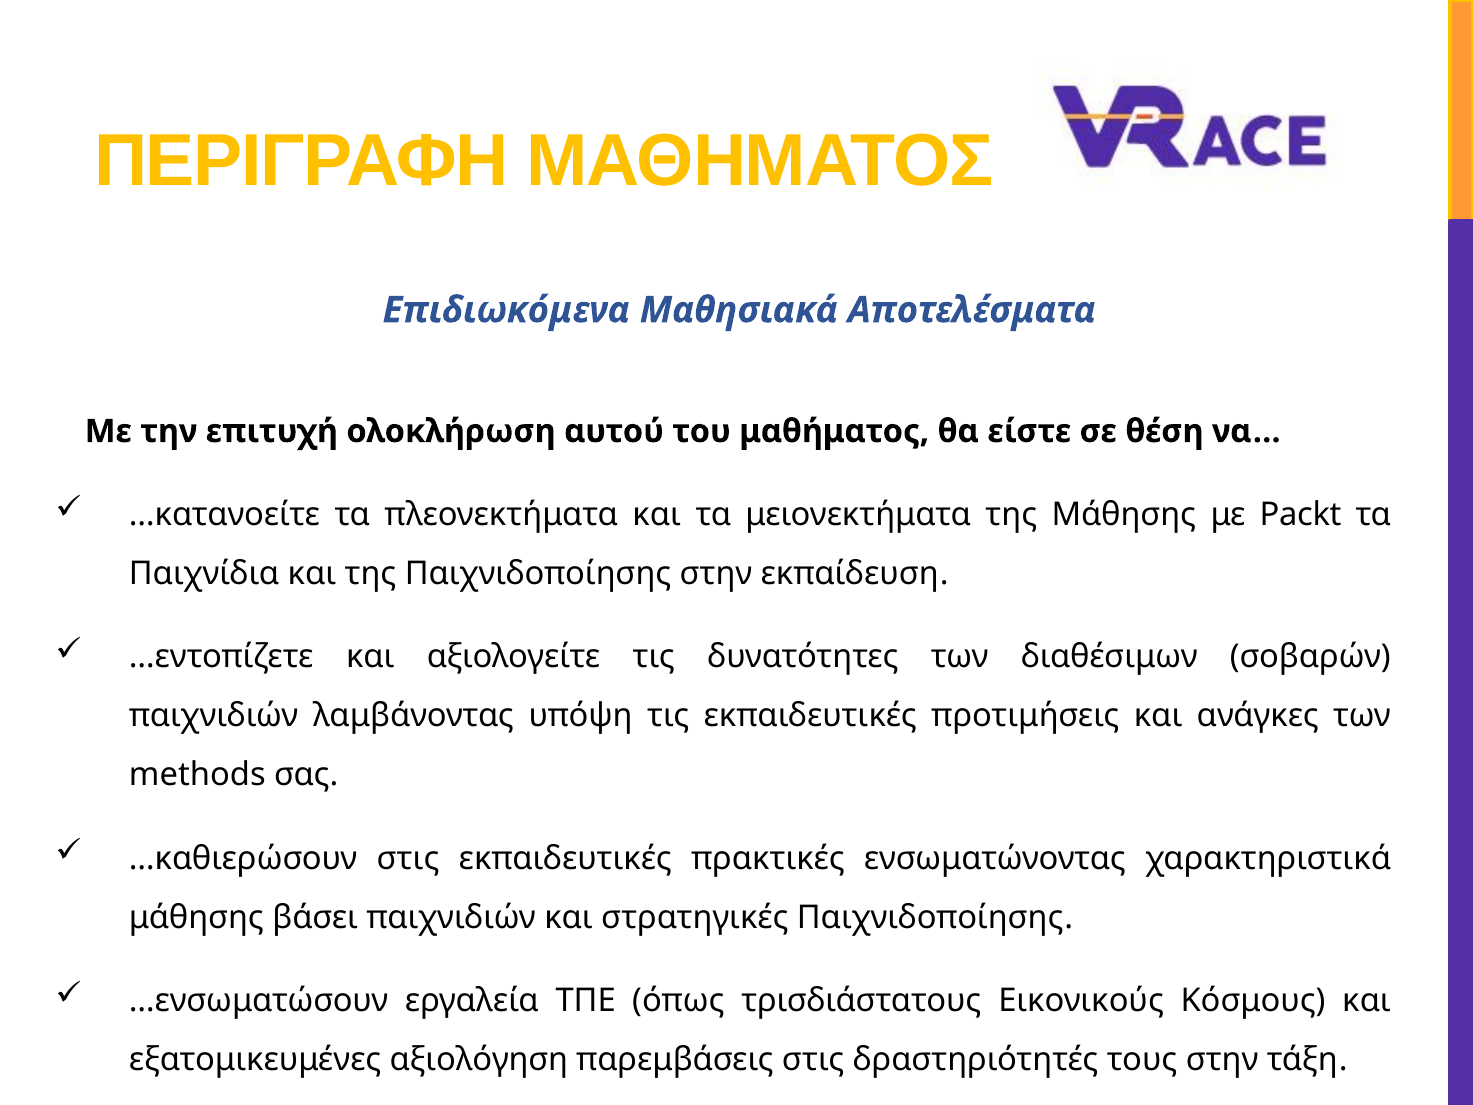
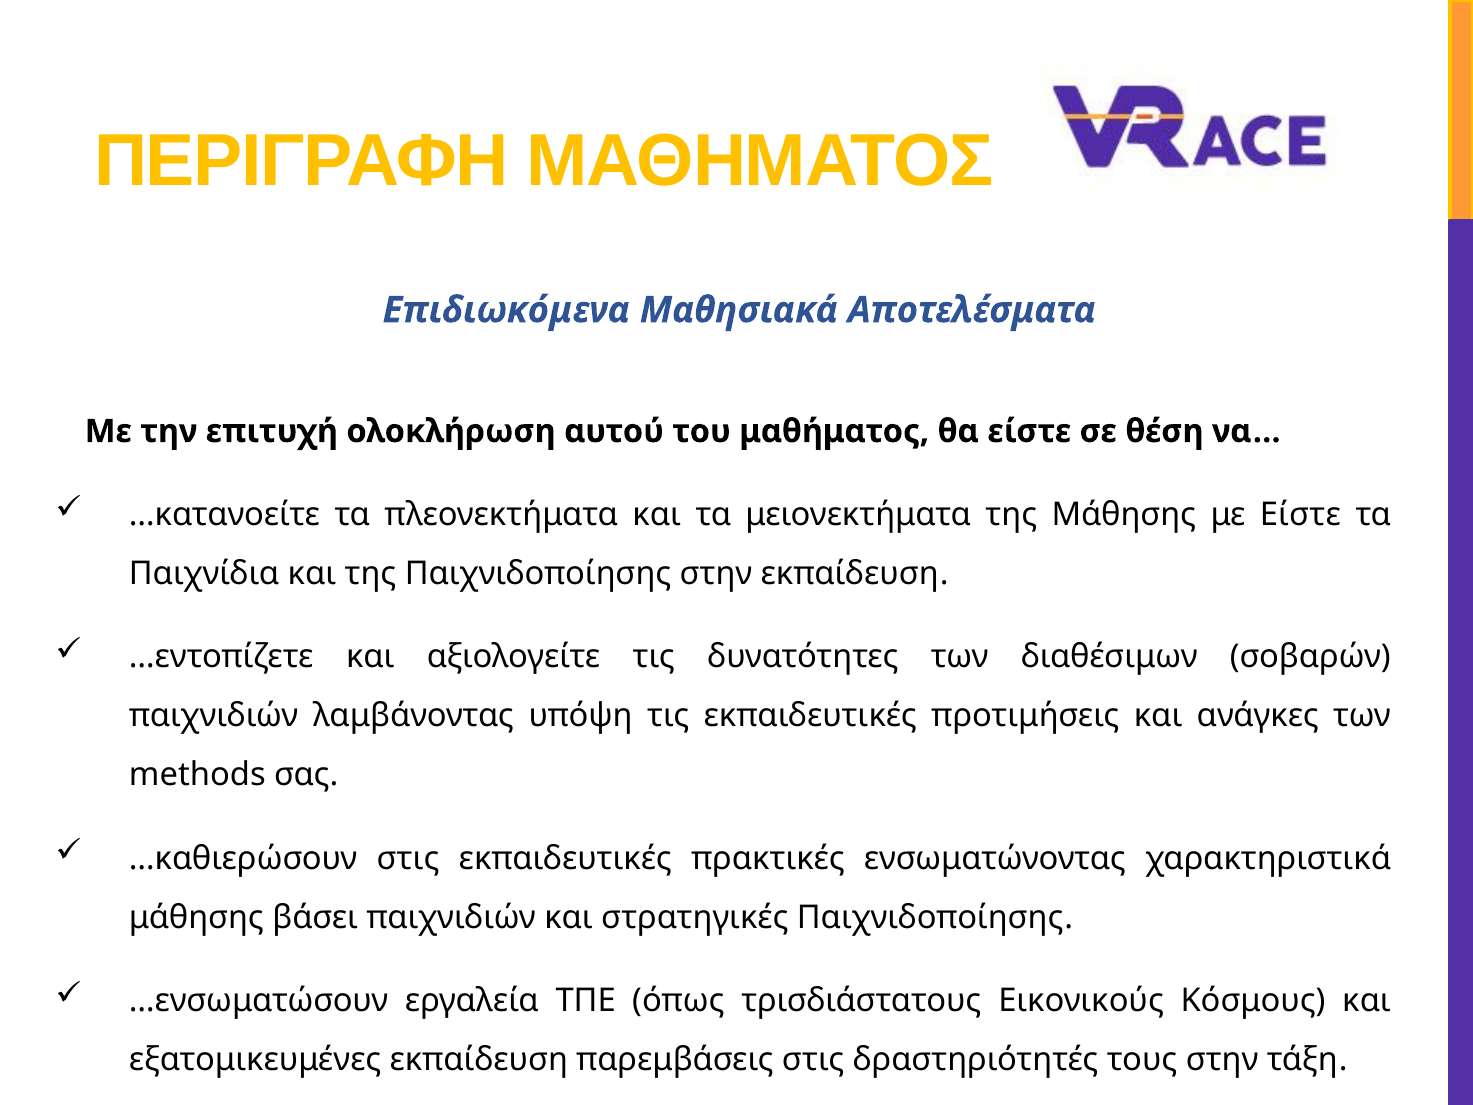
με Packt: Packt -> Είστε
εξατομικευμένες αξιολόγηση: αξιολόγηση -> εκπαίδευση
